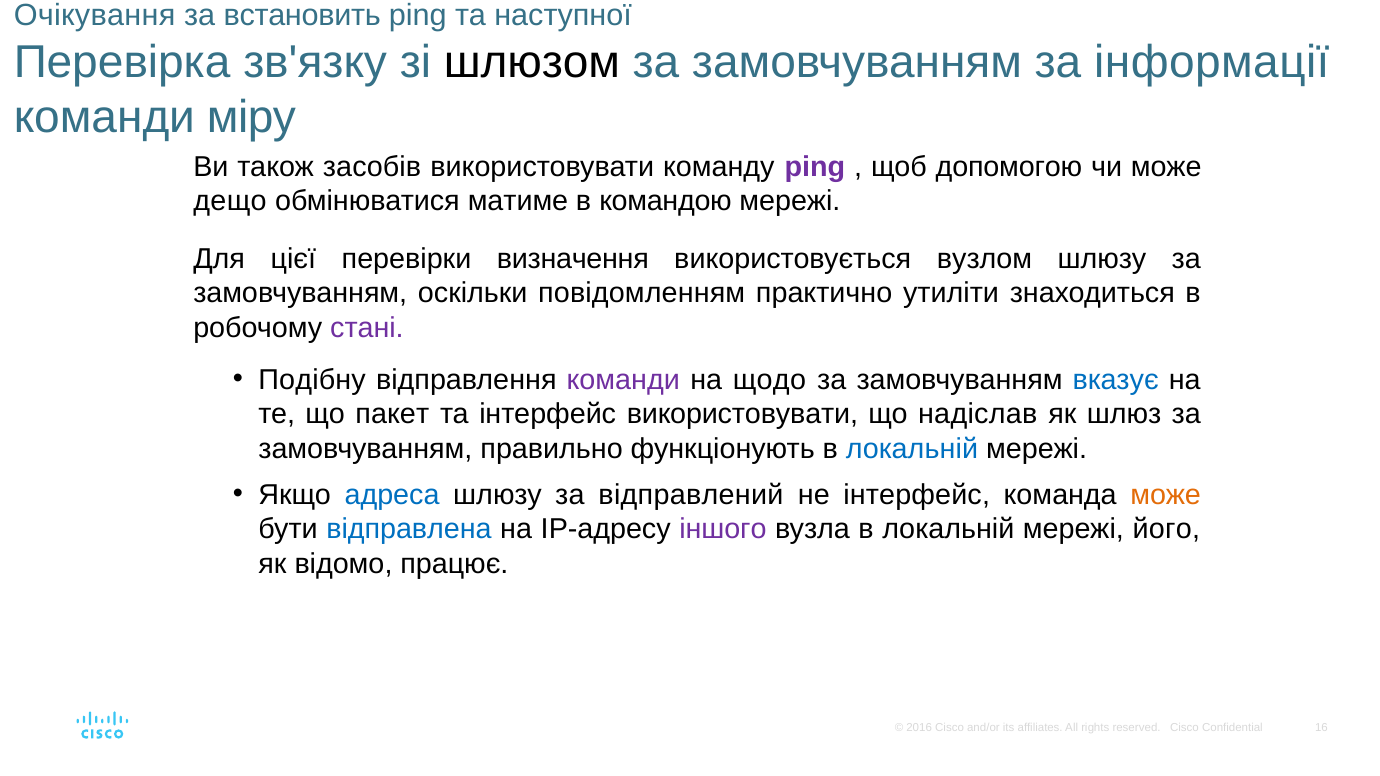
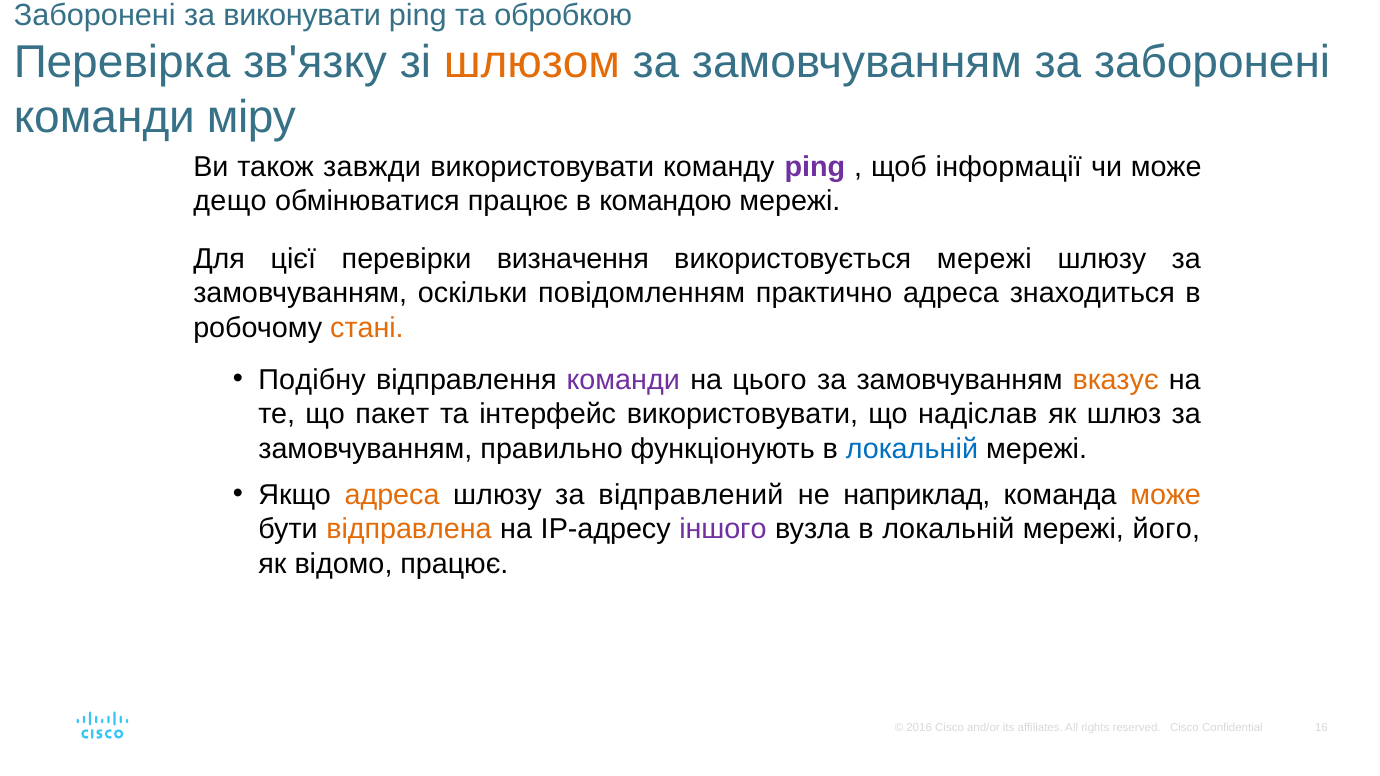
Очікування at (95, 15): Очікування -> Заборонені
встановить: встановить -> виконувати
наступної: наступної -> обробкою
шлюзом colour: black -> orange
за інформації: інформації -> заборонені
засобів: засобів -> завжди
допомогою: допомогою -> інформації
обмінюватися матиме: матиме -> працює
використовується вузлом: вузлом -> мережі
практично утиліти: утиліти -> адреса
стані colour: purple -> orange
щодо: щодо -> цього
вказує colour: blue -> orange
адреса at (392, 495) colour: blue -> orange
не інтерфейс: інтерфейс -> наприклад
відправлена colour: blue -> orange
